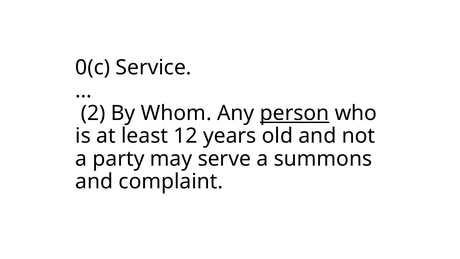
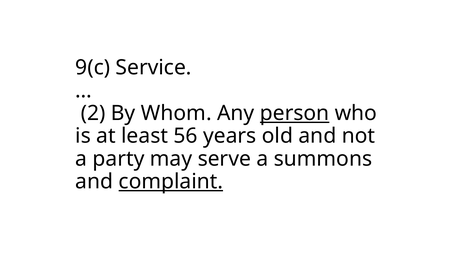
0(c: 0(c -> 9(c
12: 12 -> 56
complaint underline: none -> present
